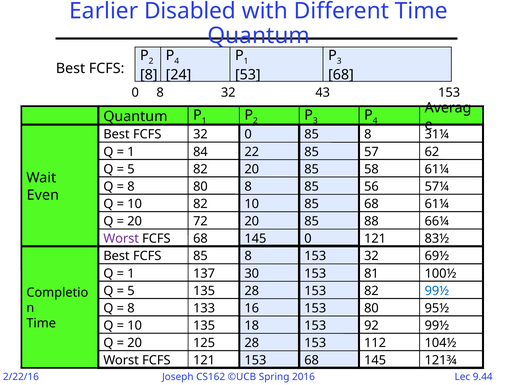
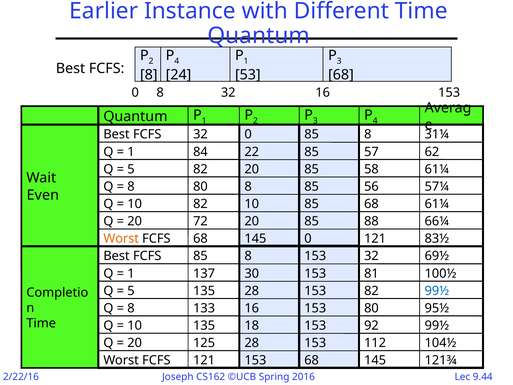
Disabled: Disabled -> Instance
32 43: 43 -> 16
Worst at (121, 239) colour: purple -> orange
